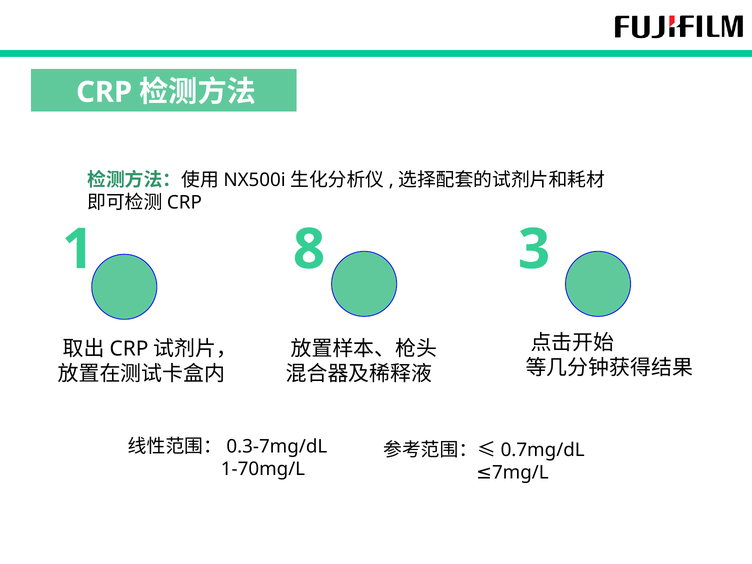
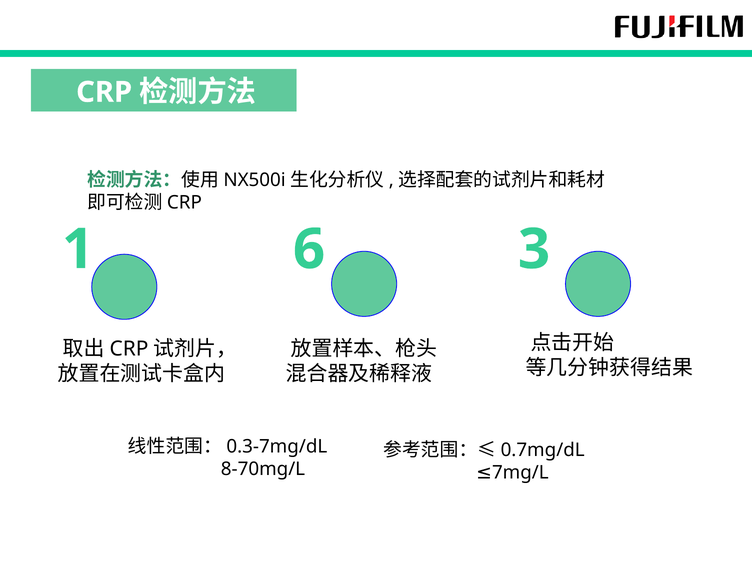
8: 8 -> 6
1-70mg/L: 1-70mg/L -> 8-70mg/L
